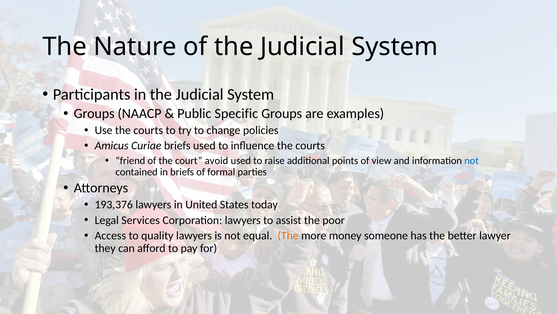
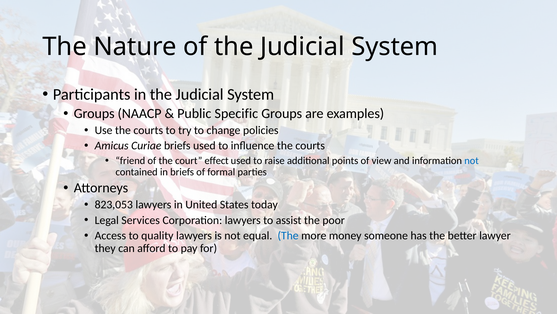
avoid: avoid -> effect
193,376: 193,376 -> 823,053
The at (288, 235) colour: orange -> blue
